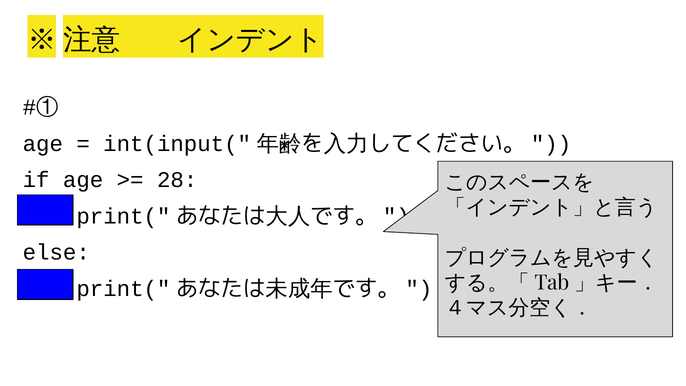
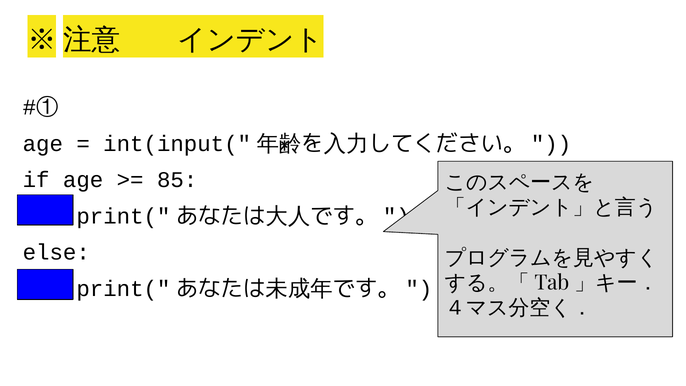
28: 28 -> 85
